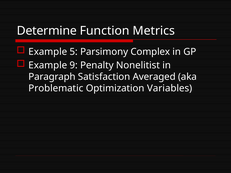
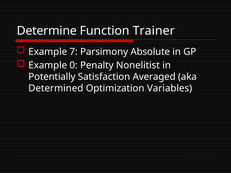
Metrics: Metrics -> Trainer
5: 5 -> 7
Complex: Complex -> Absolute
9: 9 -> 0
Paragraph: Paragraph -> Potentially
Problematic: Problematic -> Determined
